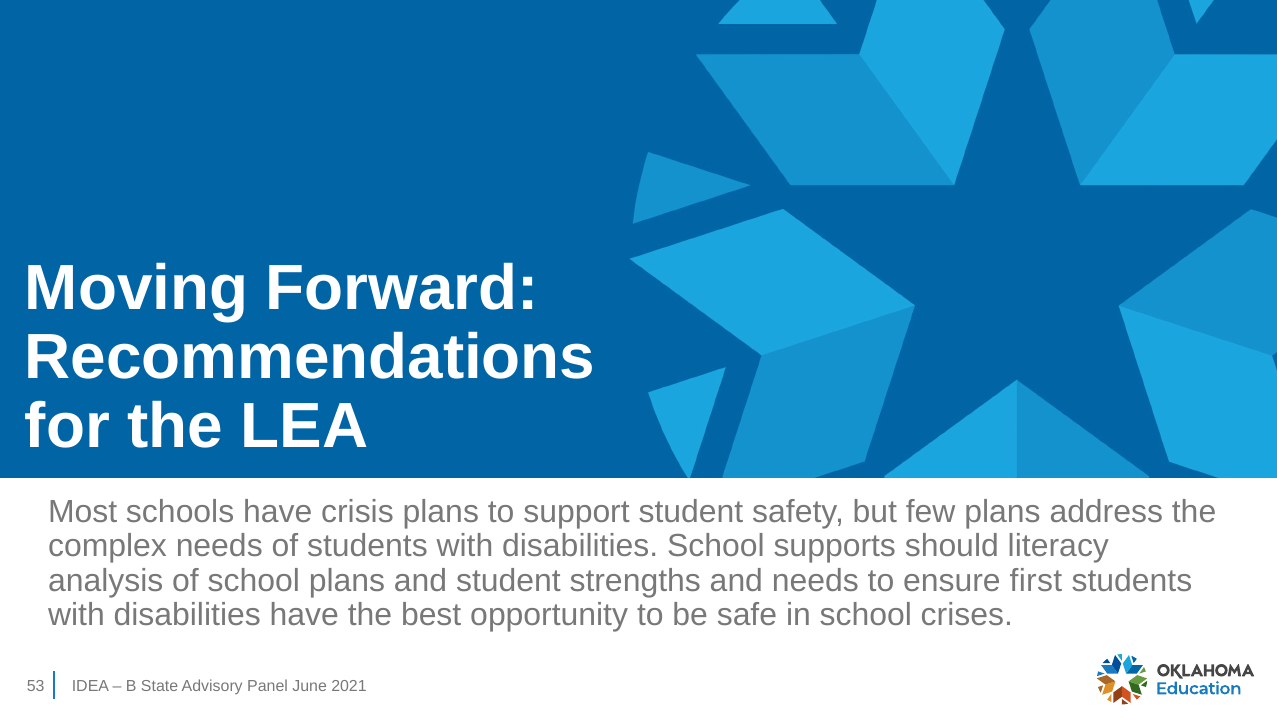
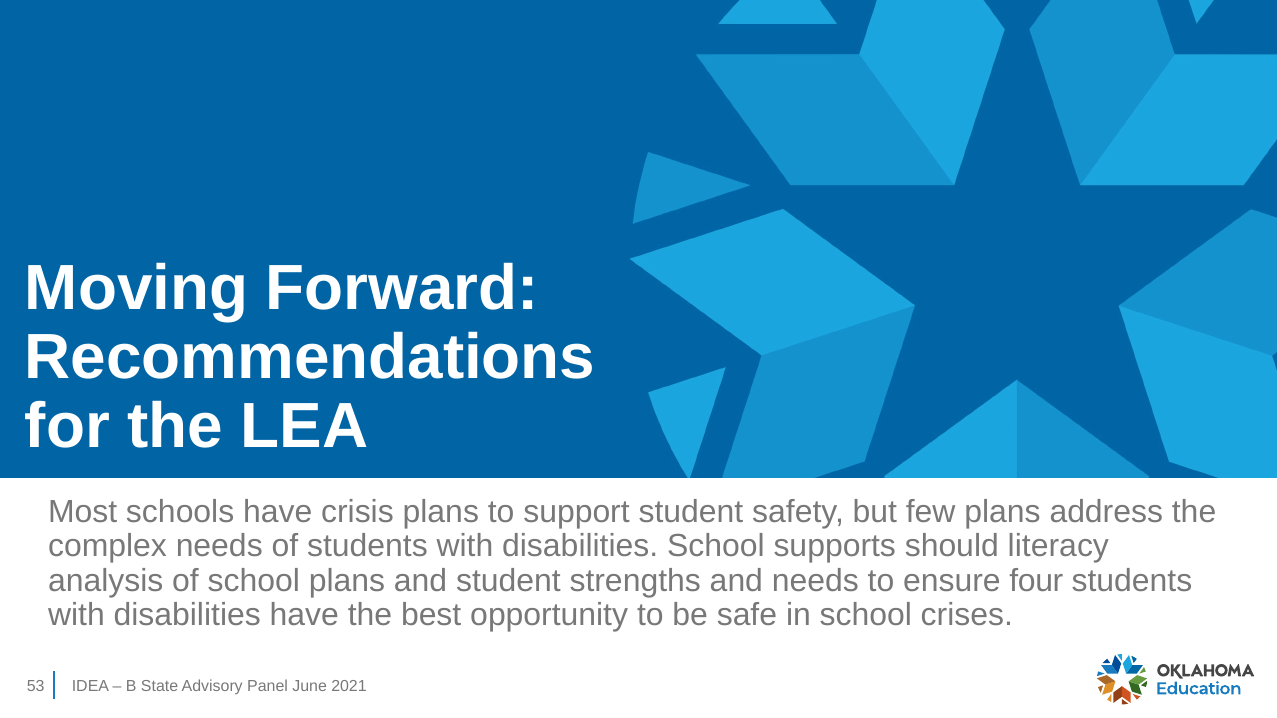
first: first -> four
